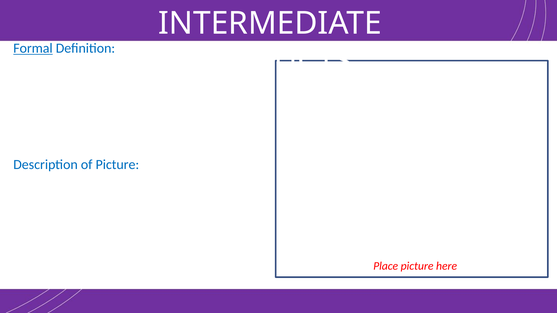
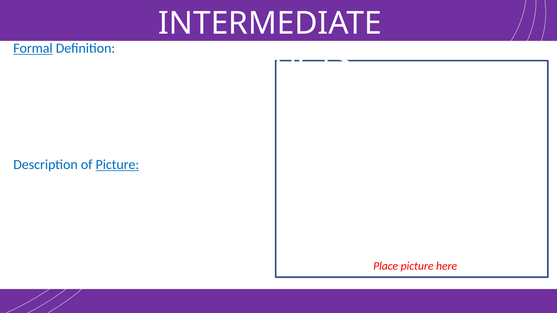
Picture at (117, 165) underline: none -> present
